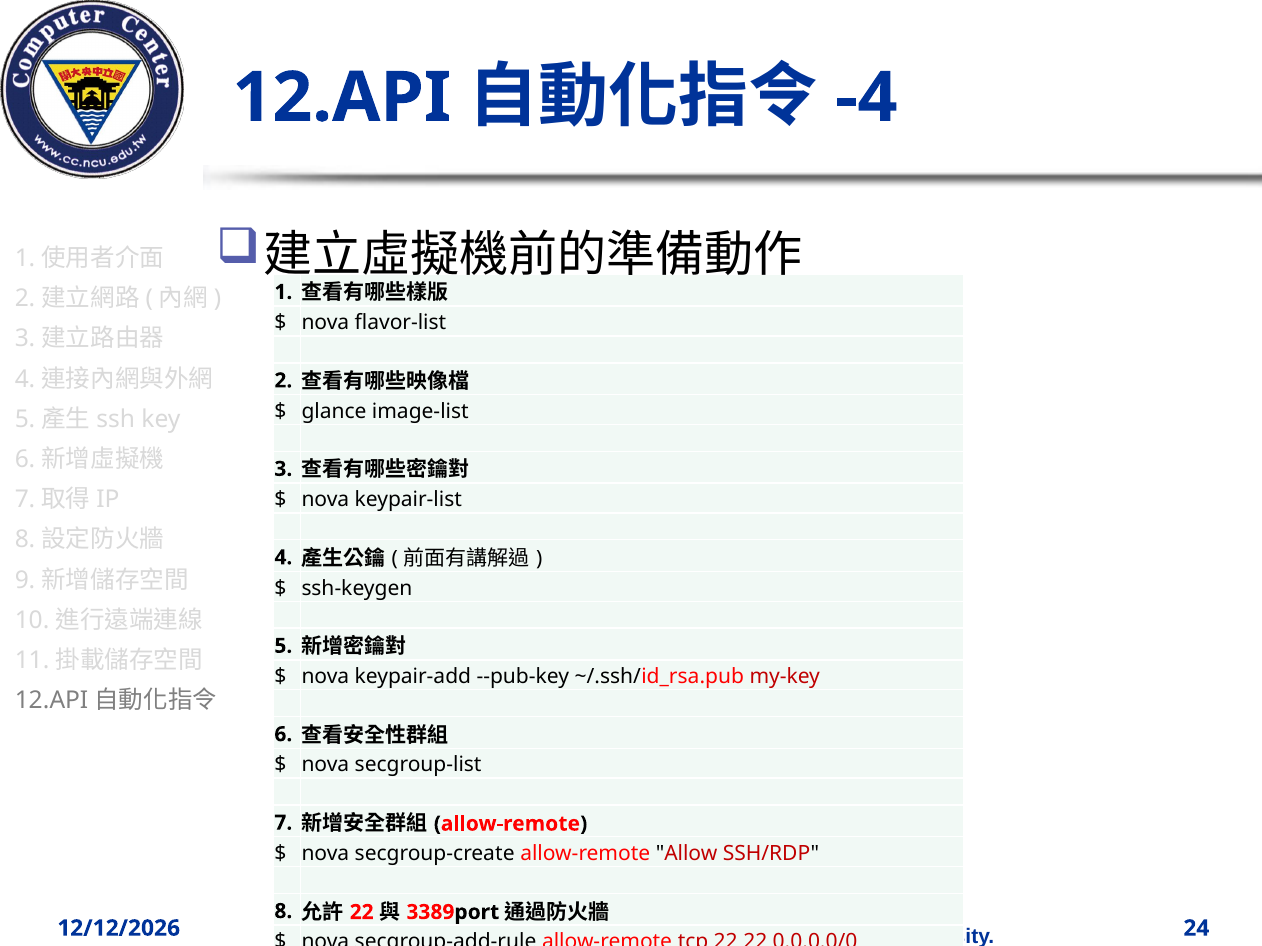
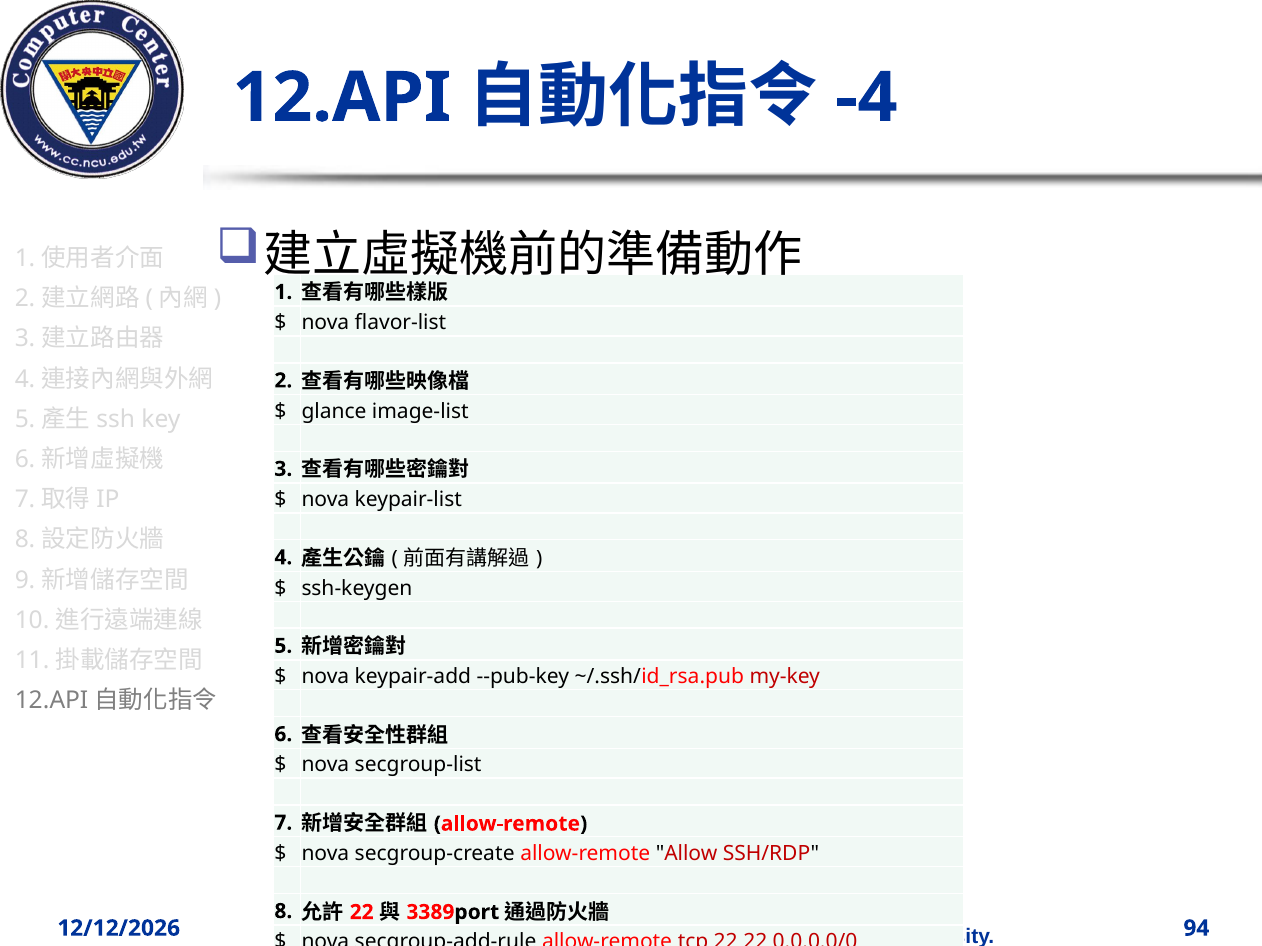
24: 24 -> 94
